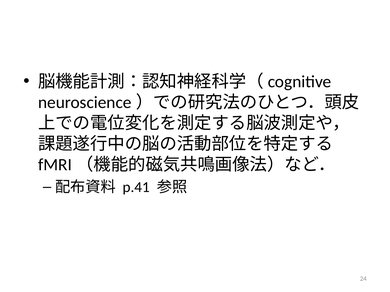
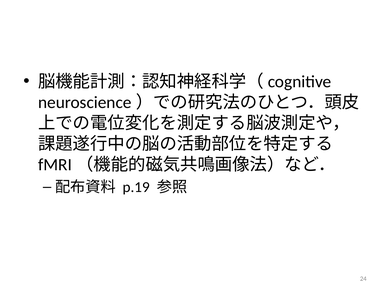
p.41: p.41 -> p.19
